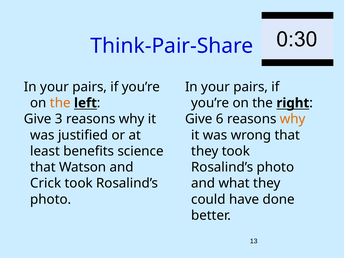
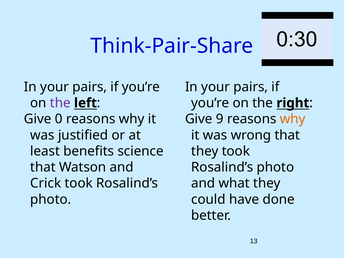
the at (60, 103) colour: orange -> purple
3: 3 -> 0
6: 6 -> 9
